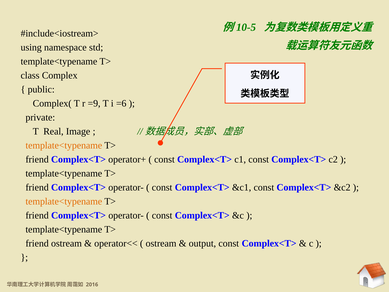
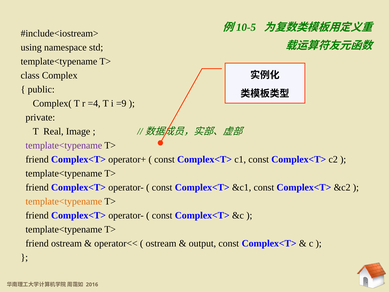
=9: =9 -> =4
=6: =6 -> =9
template<typename at (64, 145) colour: orange -> purple
